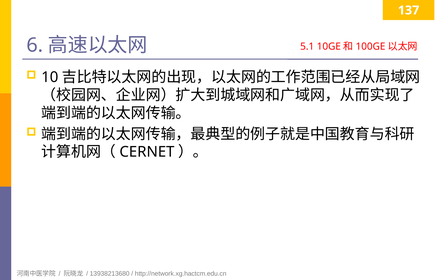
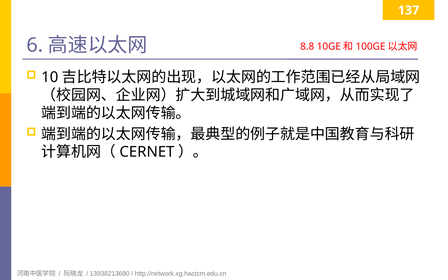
5.1: 5.1 -> 8.8
